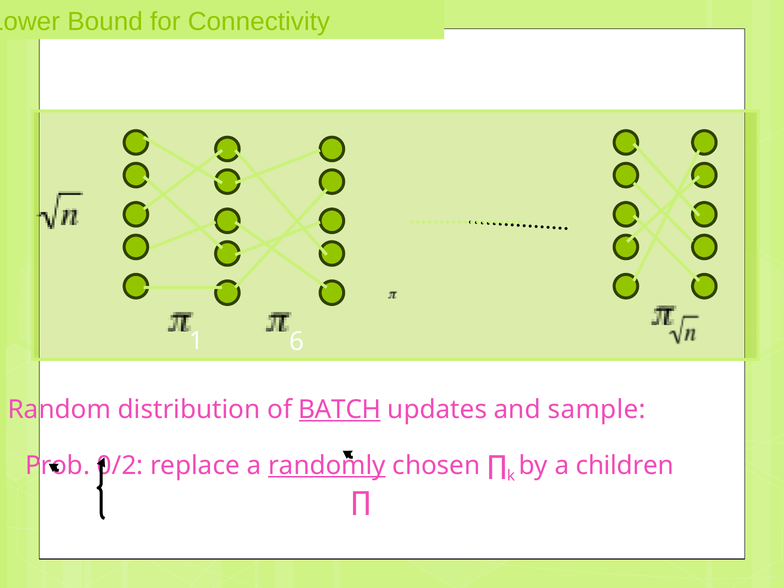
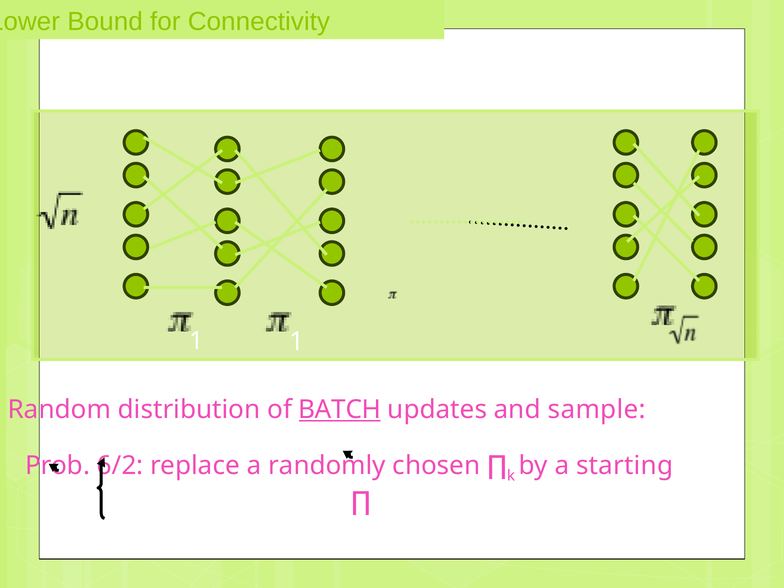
1 6: 6 -> 1
0/2: 0/2 -> 6/2
randomly underline: present -> none
children: children -> starting
